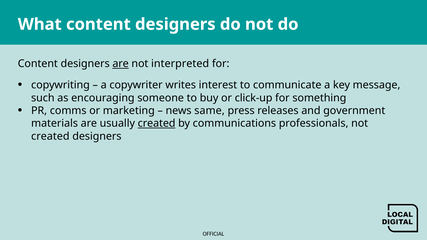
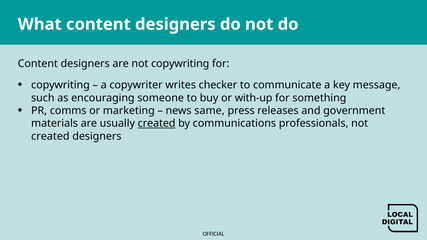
are at (121, 64) underline: present -> none
not interpreted: interpreted -> copywriting
interest: interest -> checker
click-up: click-up -> with-up
